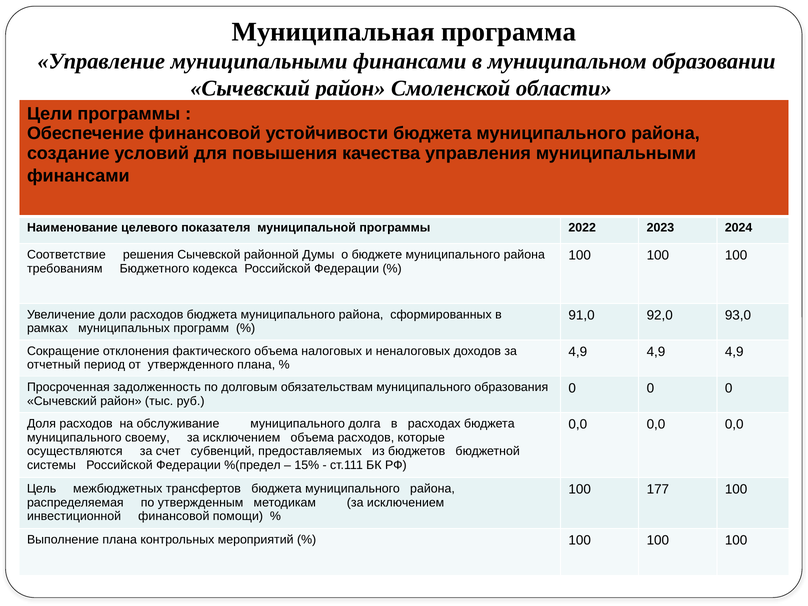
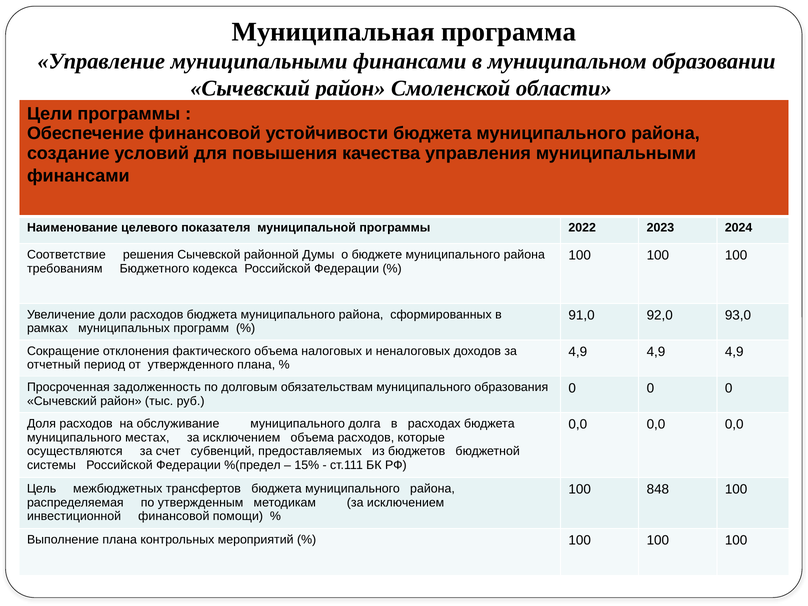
своему: своему -> местах
177: 177 -> 848
